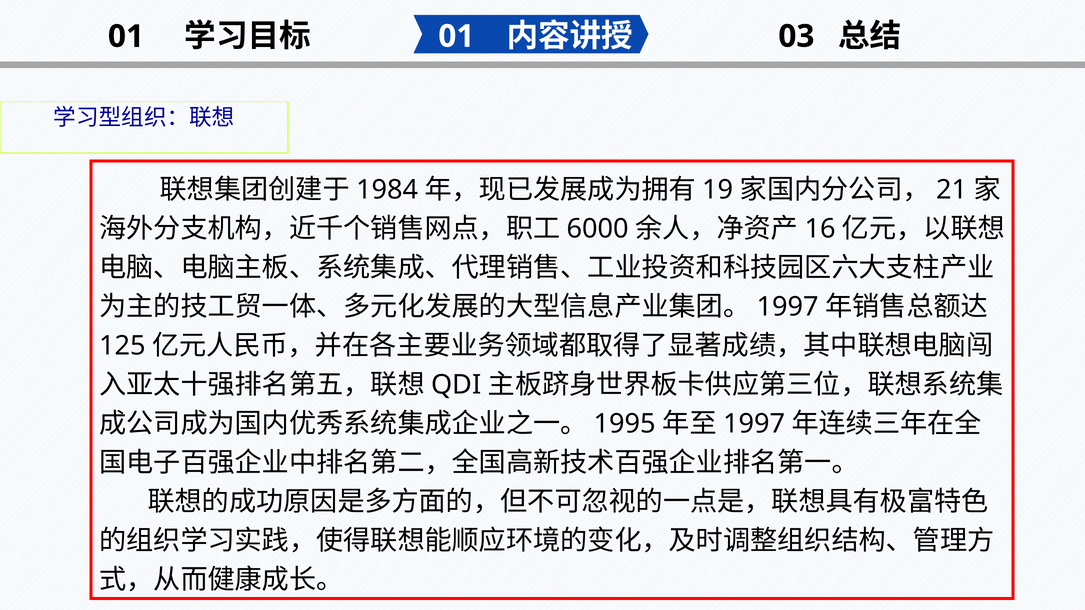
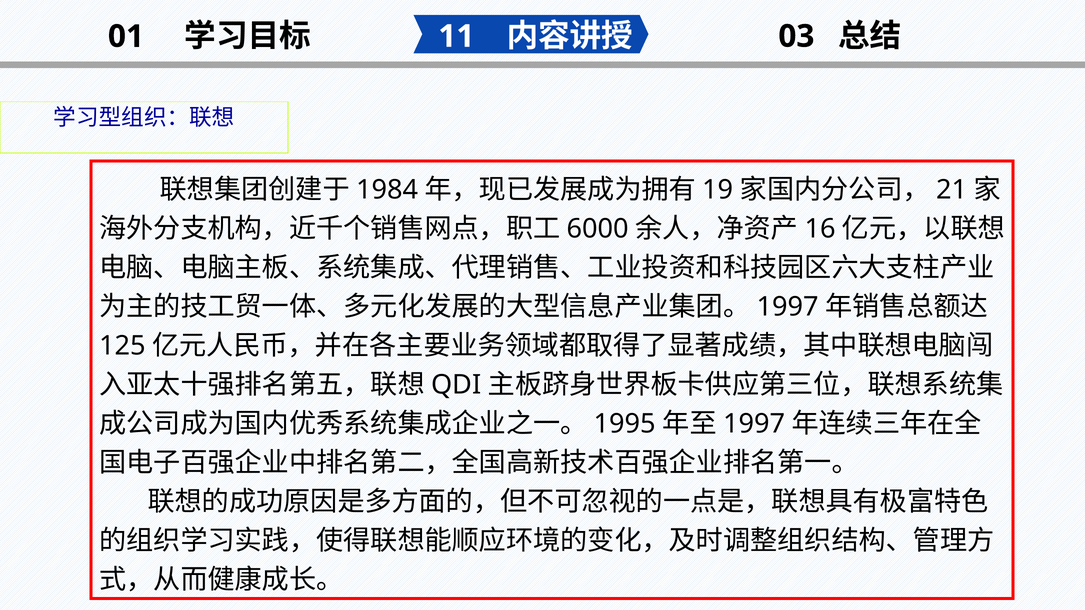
01 at (456, 36): 01 -> 11
